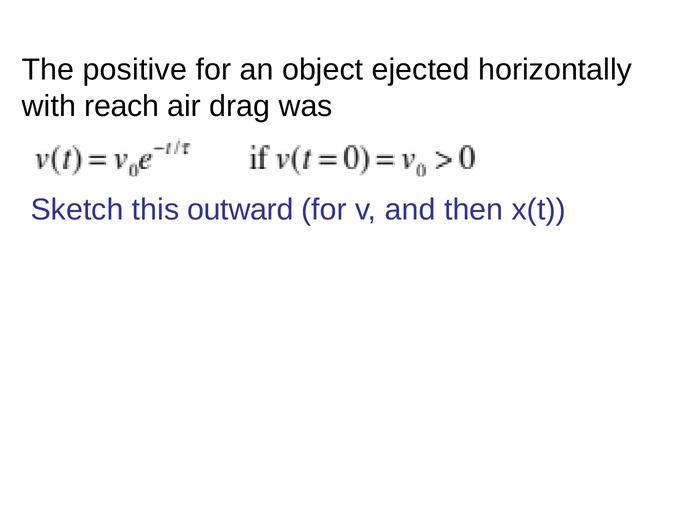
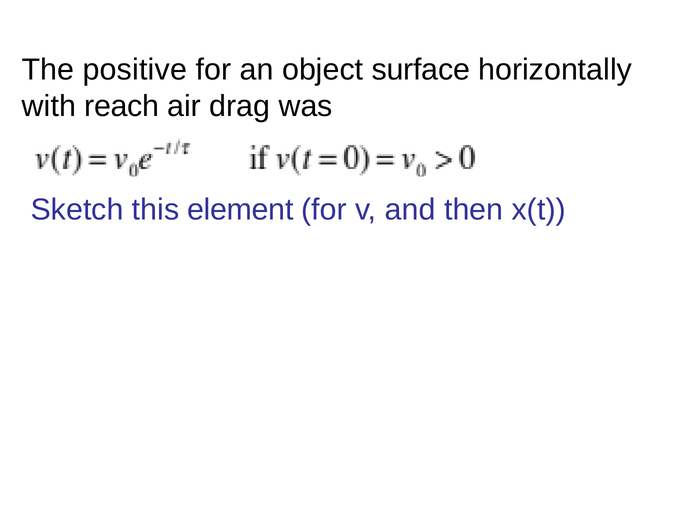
ejected: ejected -> surface
outward: outward -> element
